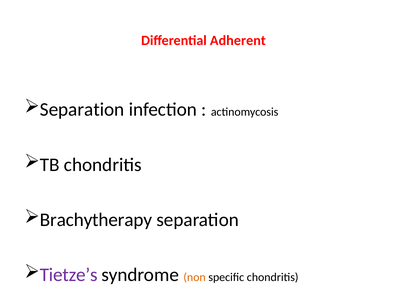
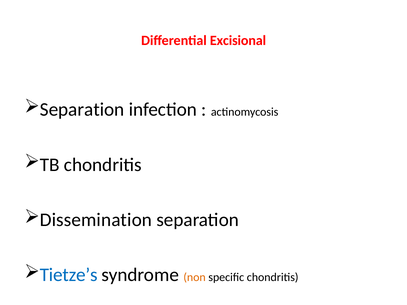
Adherent: Adherent -> Excisional
Brachytherapy: Brachytherapy -> Dissemination
Tietze’s colour: purple -> blue
